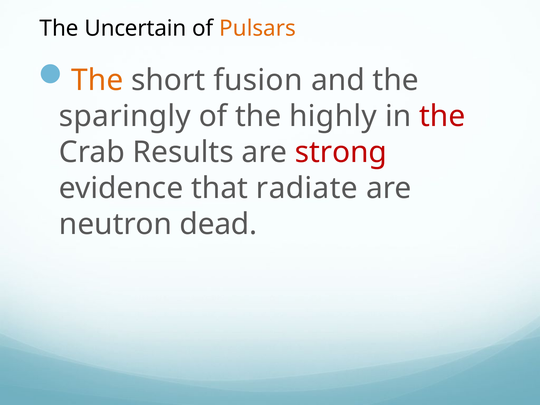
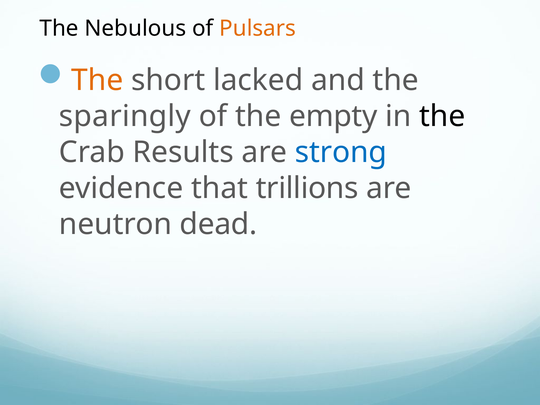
Uncertain: Uncertain -> Nebulous
fusion: fusion -> lacked
highly: highly -> empty
the at (442, 116) colour: red -> black
strong colour: red -> blue
radiate: radiate -> trillions
